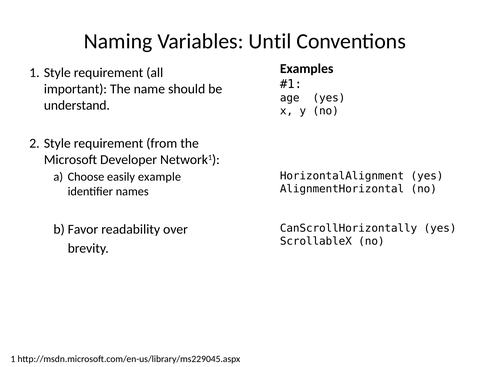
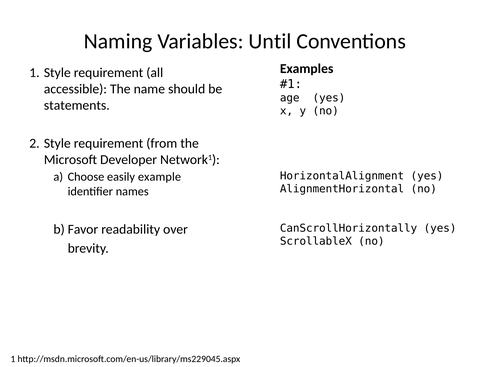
important: important -> accessible
understand: understand -> statements
